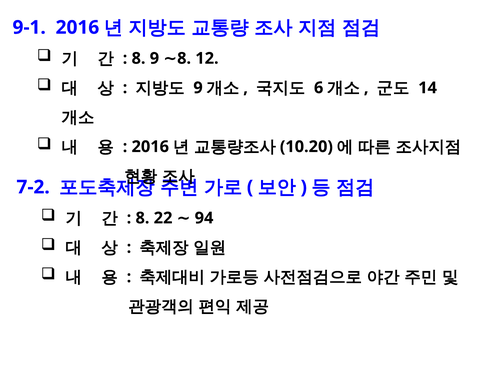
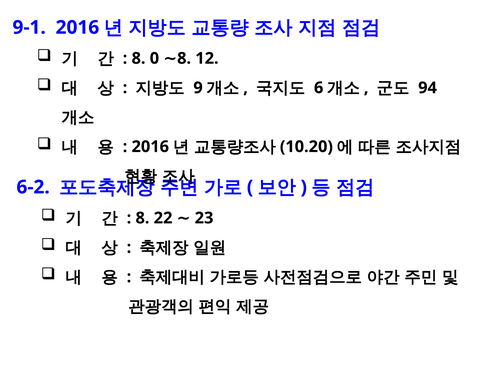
8 9: 9 -> 0
14: 14 -> 94
7-2: 7-2 -> 6-2
94: 94 -> 23
